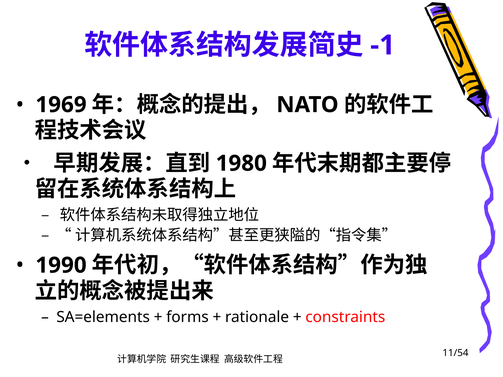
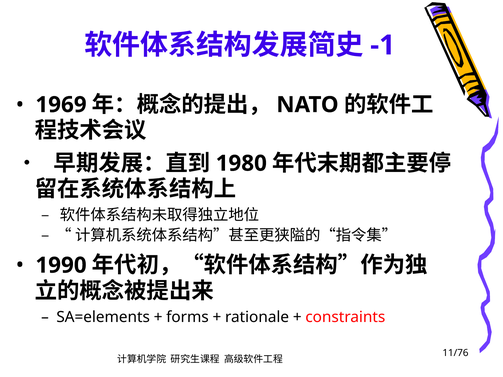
11/54: 11/54 -> 11/76
